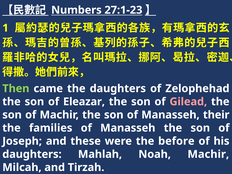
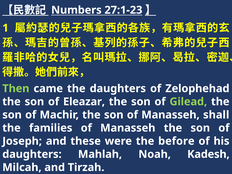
Gilead colour: pink -> light green
their: their -> shall
Noah Machir: Machir -> Kadesh
